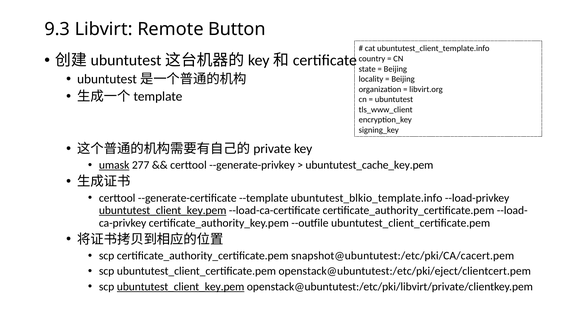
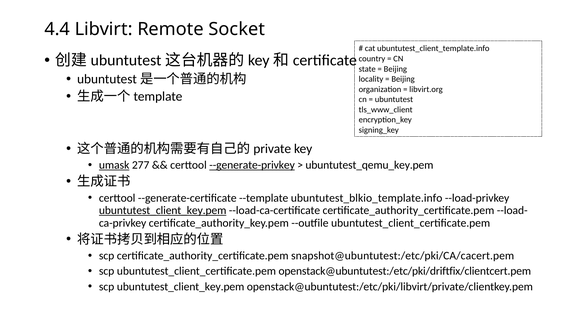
9.3: 9.3 -> 4.4
Button: Button -> Socket
--generate-privkey underline: none -> present
ubuntutest_cache_key.pem: ubuntutest_cache_key.pem -> ubuntutest_qemu_key.pem
openstack@ubuntutest:/etc/pki/eject/clientcert.pem: openstack@ubuntutest:/etc/pki/eject/clientcert.pem -> openstack@ubuntutest:/etc/pki/driftfix/clientcert.pem
ubuntutest_client_key.pem at (181, 287) underline: present -> none
